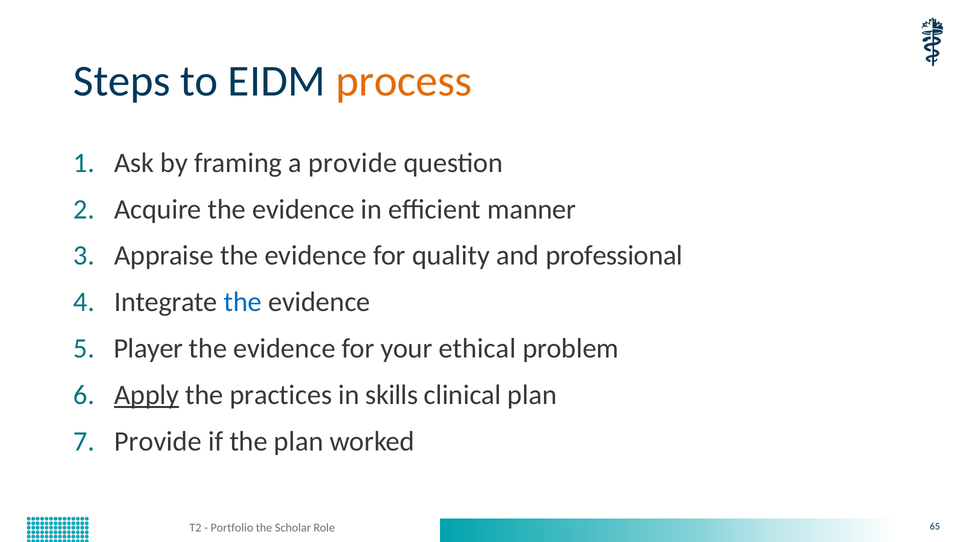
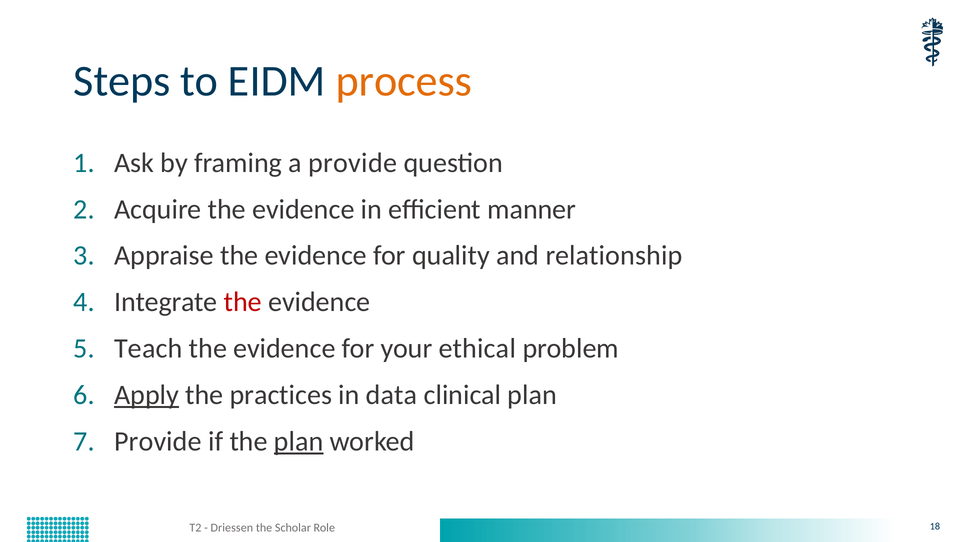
professional: professional -> relationship
the at (243, 302) colour: blue -> red
Player: Player -> Teach
skills: skills -> data
plan at (299, 442) underline: none -> present
Portfolio: Portfolio -> Driessen
65: 65 -> 18
